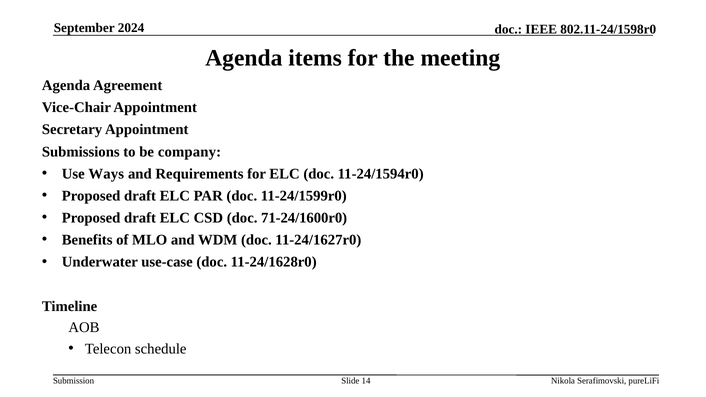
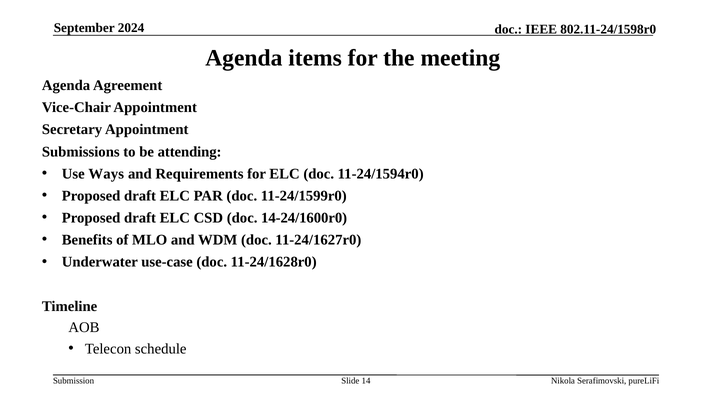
company: company -> attending
71-24/1600r0: 71-24/1600r0 -> 14-24/1600r0
